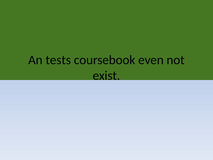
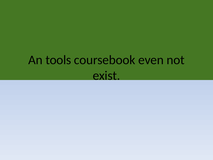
tests: tests -> tools
